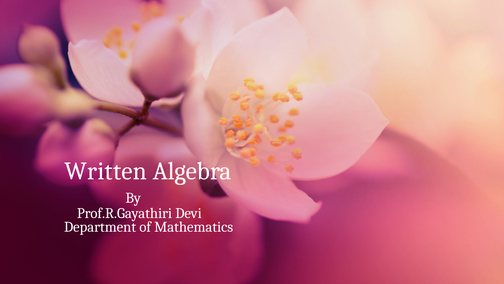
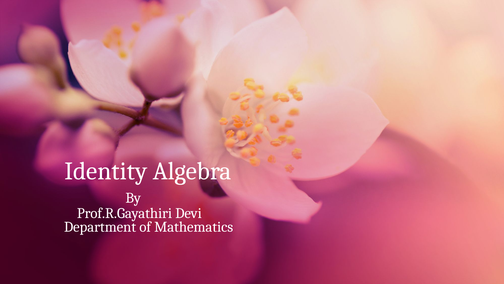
Written: Written -> Identity
